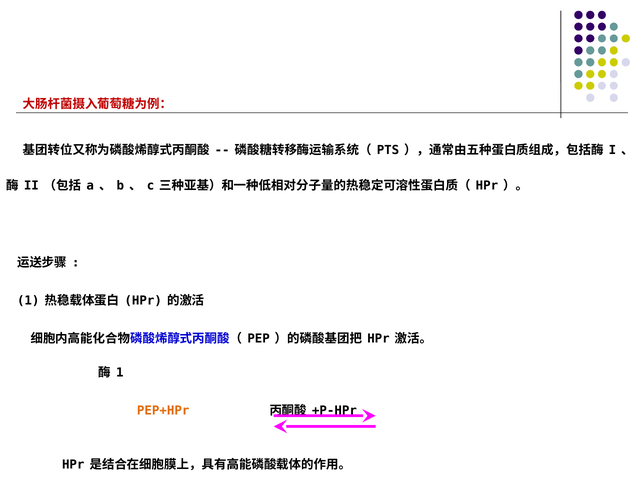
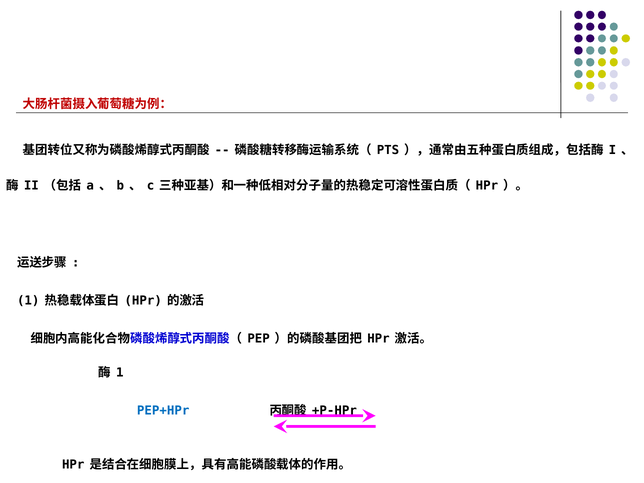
PEP+HPr colour: orange -> blue
